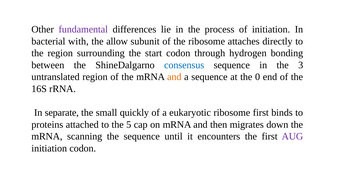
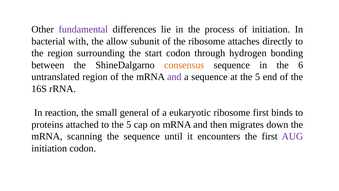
consensus colour: blue -> orange
3: 3 -> 6
and at (174, 77) colour: orange -> purple
at the 0: 0 -> 5
separate: separate -> reaction
quickly: quickly -> general
